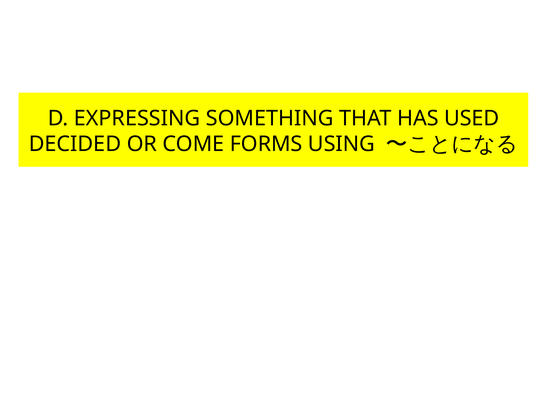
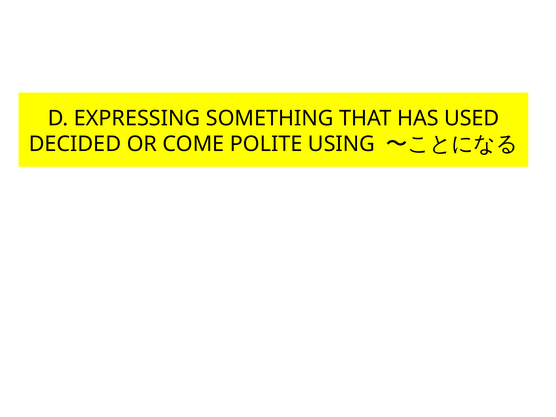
FORMS: FORMS -> POLITE
